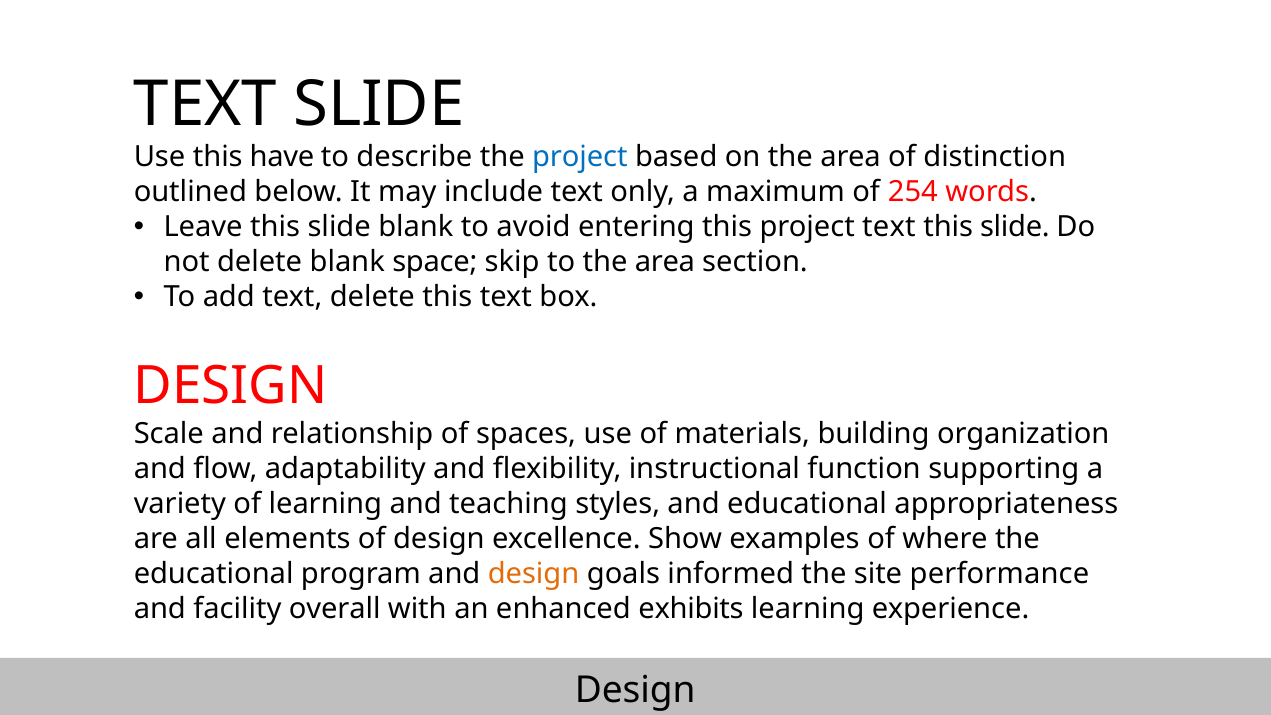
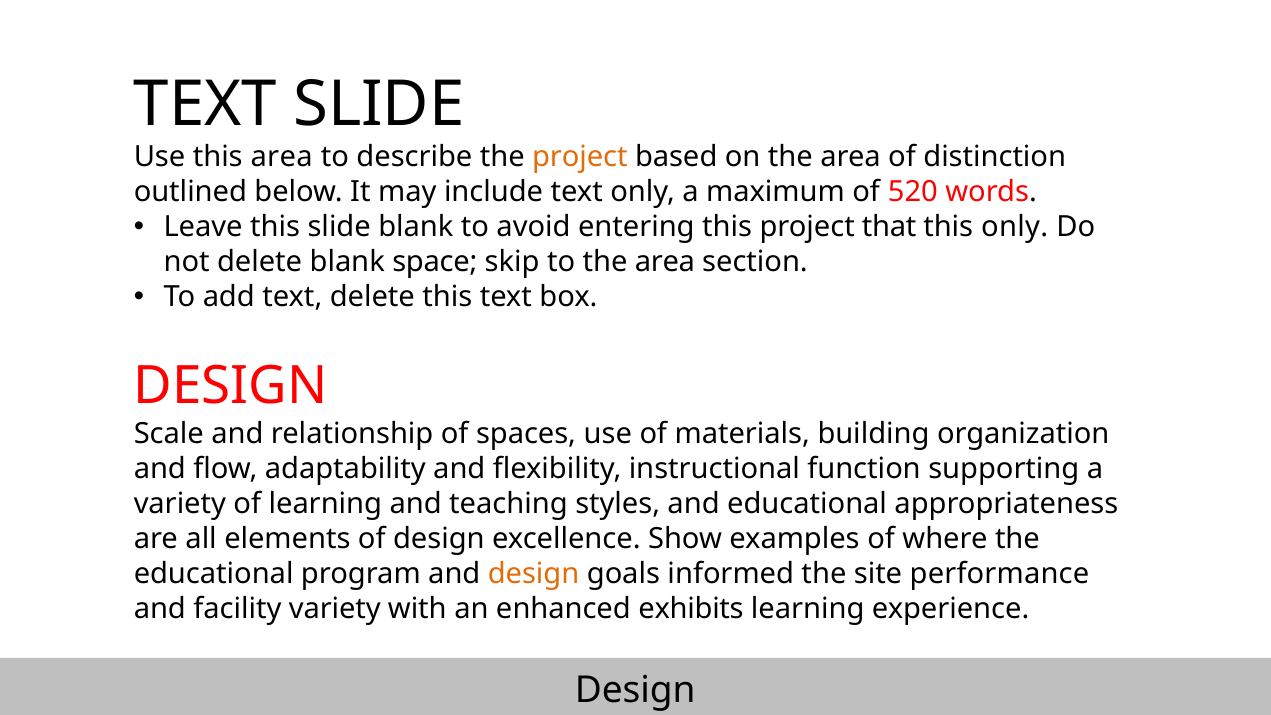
this have: have -> area
project at (580, 157) colour: blue -> orange
254: 254 -> 520
project text: text -> that
slide at (1015, 227): slide -> only
facility overall: overall -> variety
